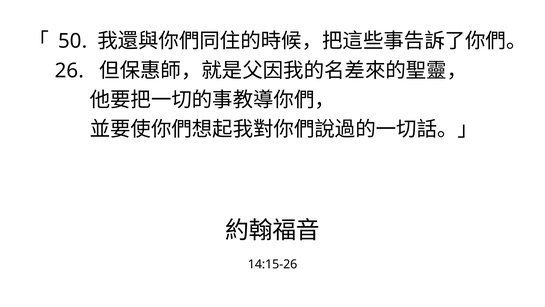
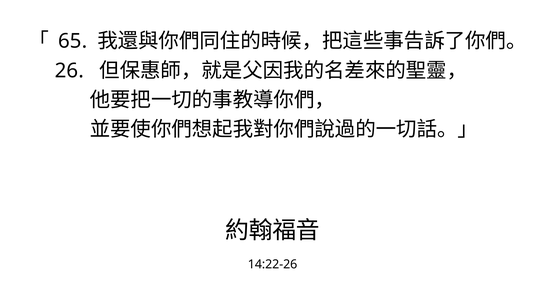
50: 50 -> 65
14:15-26: 14:15-26 -> 14:22-26
